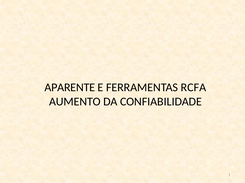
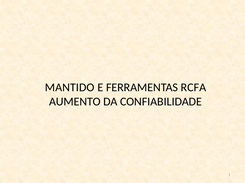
APARENTE: APARENTE -> MANTIDO
